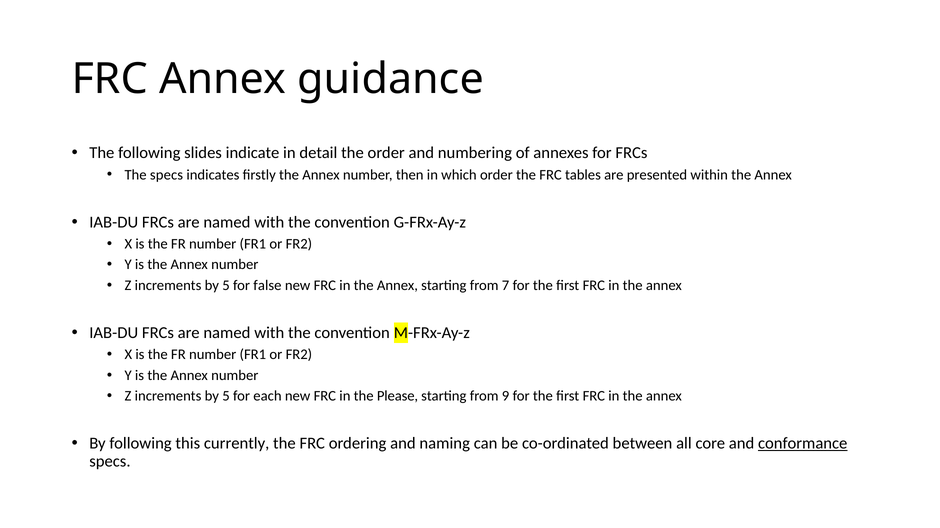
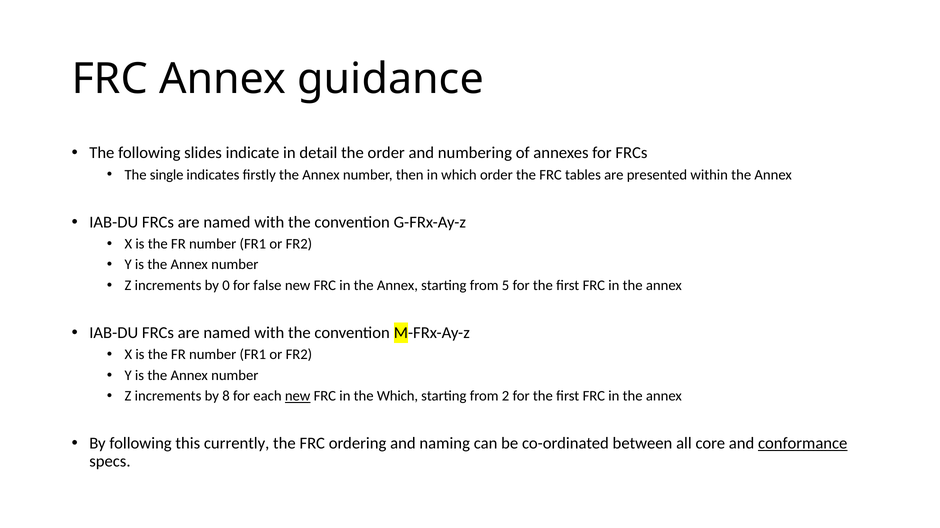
The specs: specs -> single
5 at (226, 286): 5 -> 0
7: 7 -> 5
5 at (226, 397): 5 -> 8
new at (298, 397) underline: none -> present
the Please: Please -> Which
9: 9 -> 2
